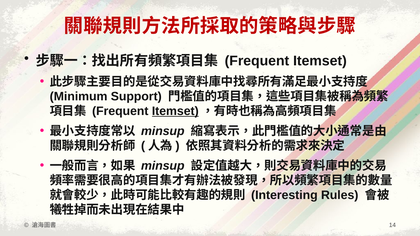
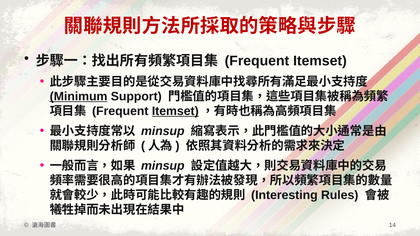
Minimum underline: none -> present
